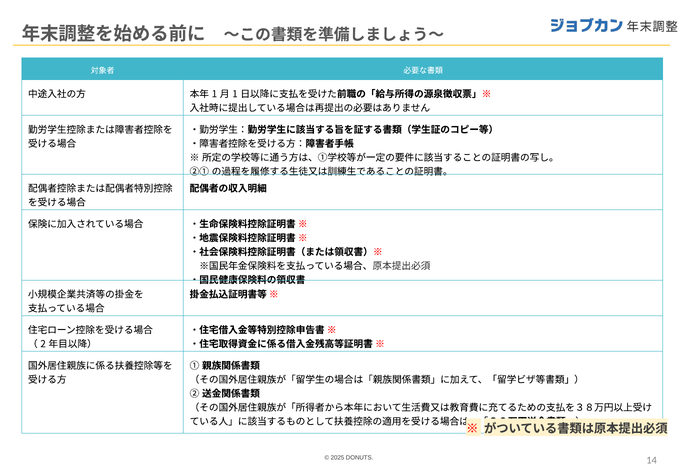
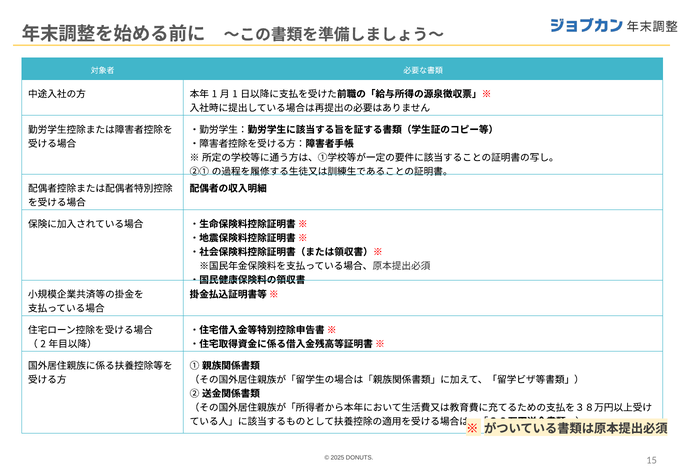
14: 14 -> 15
